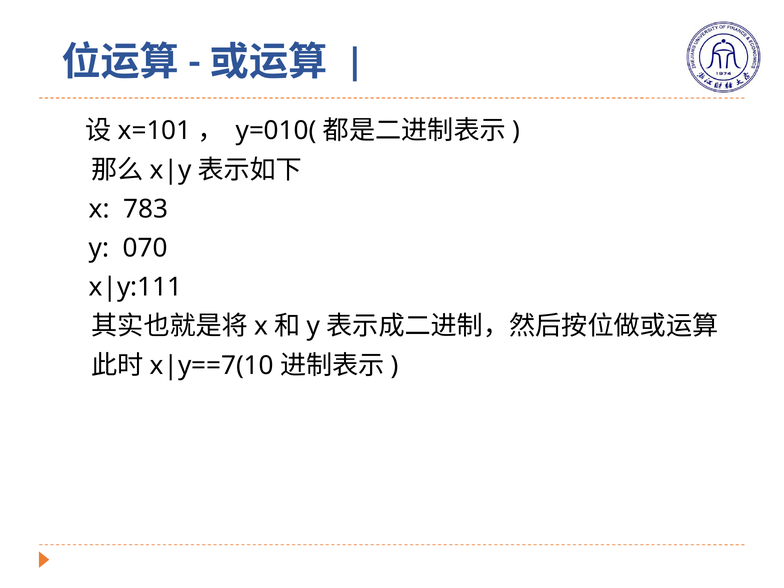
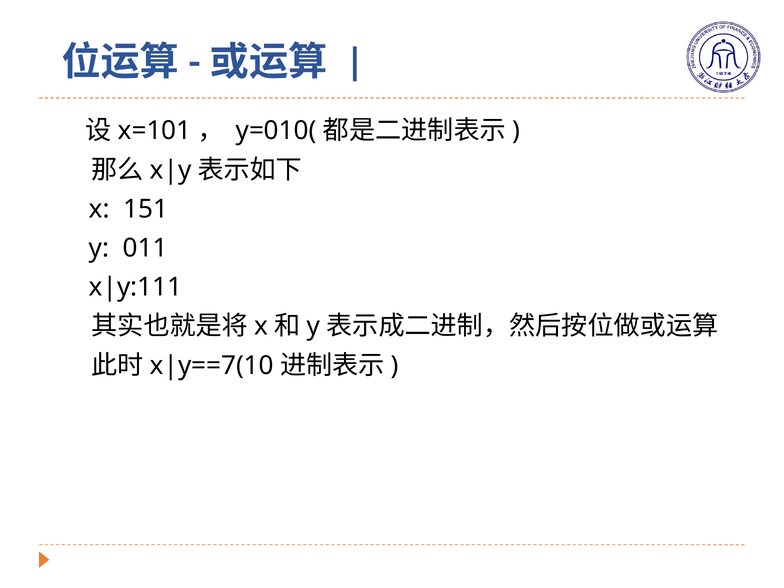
783: 783 -> 151
070: 070 -> 011
